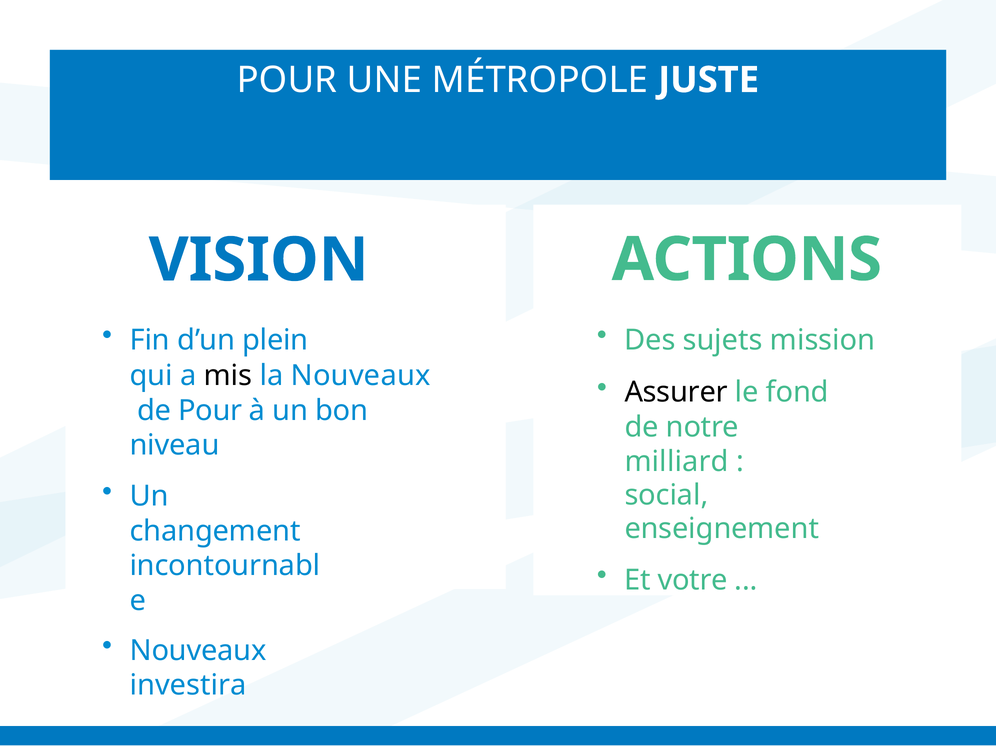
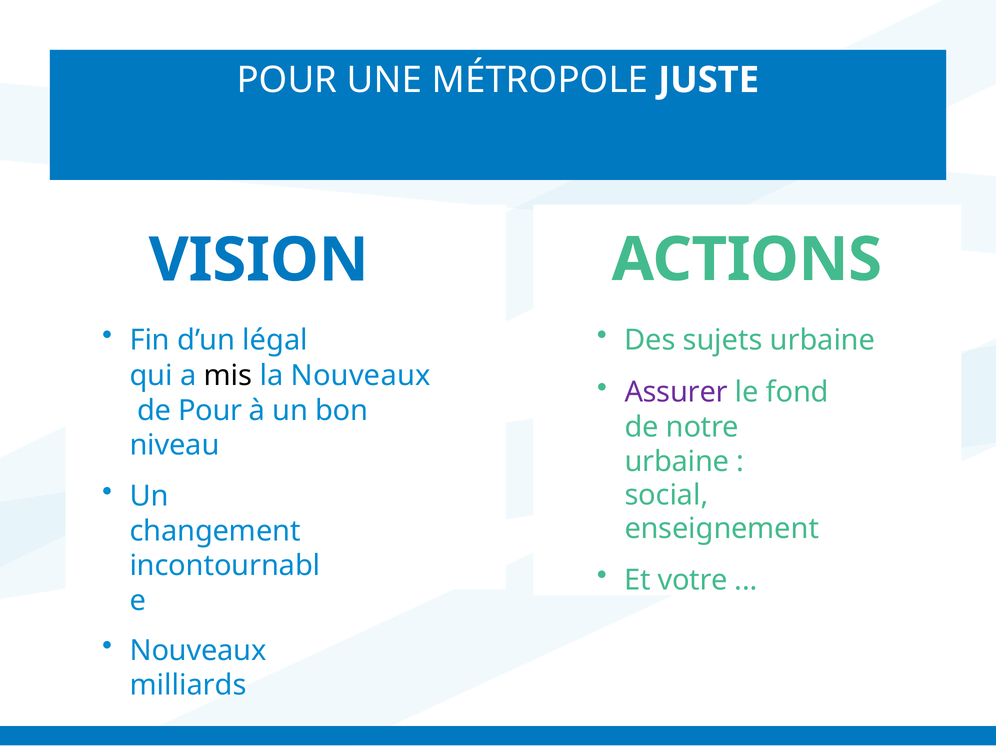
plein: plein -> légal
sujets mission: mission -> urbaine
Assurer colour: black -> purple
milliard at (677, 462): milliard -> urbaine
investira: investira -> milliards
